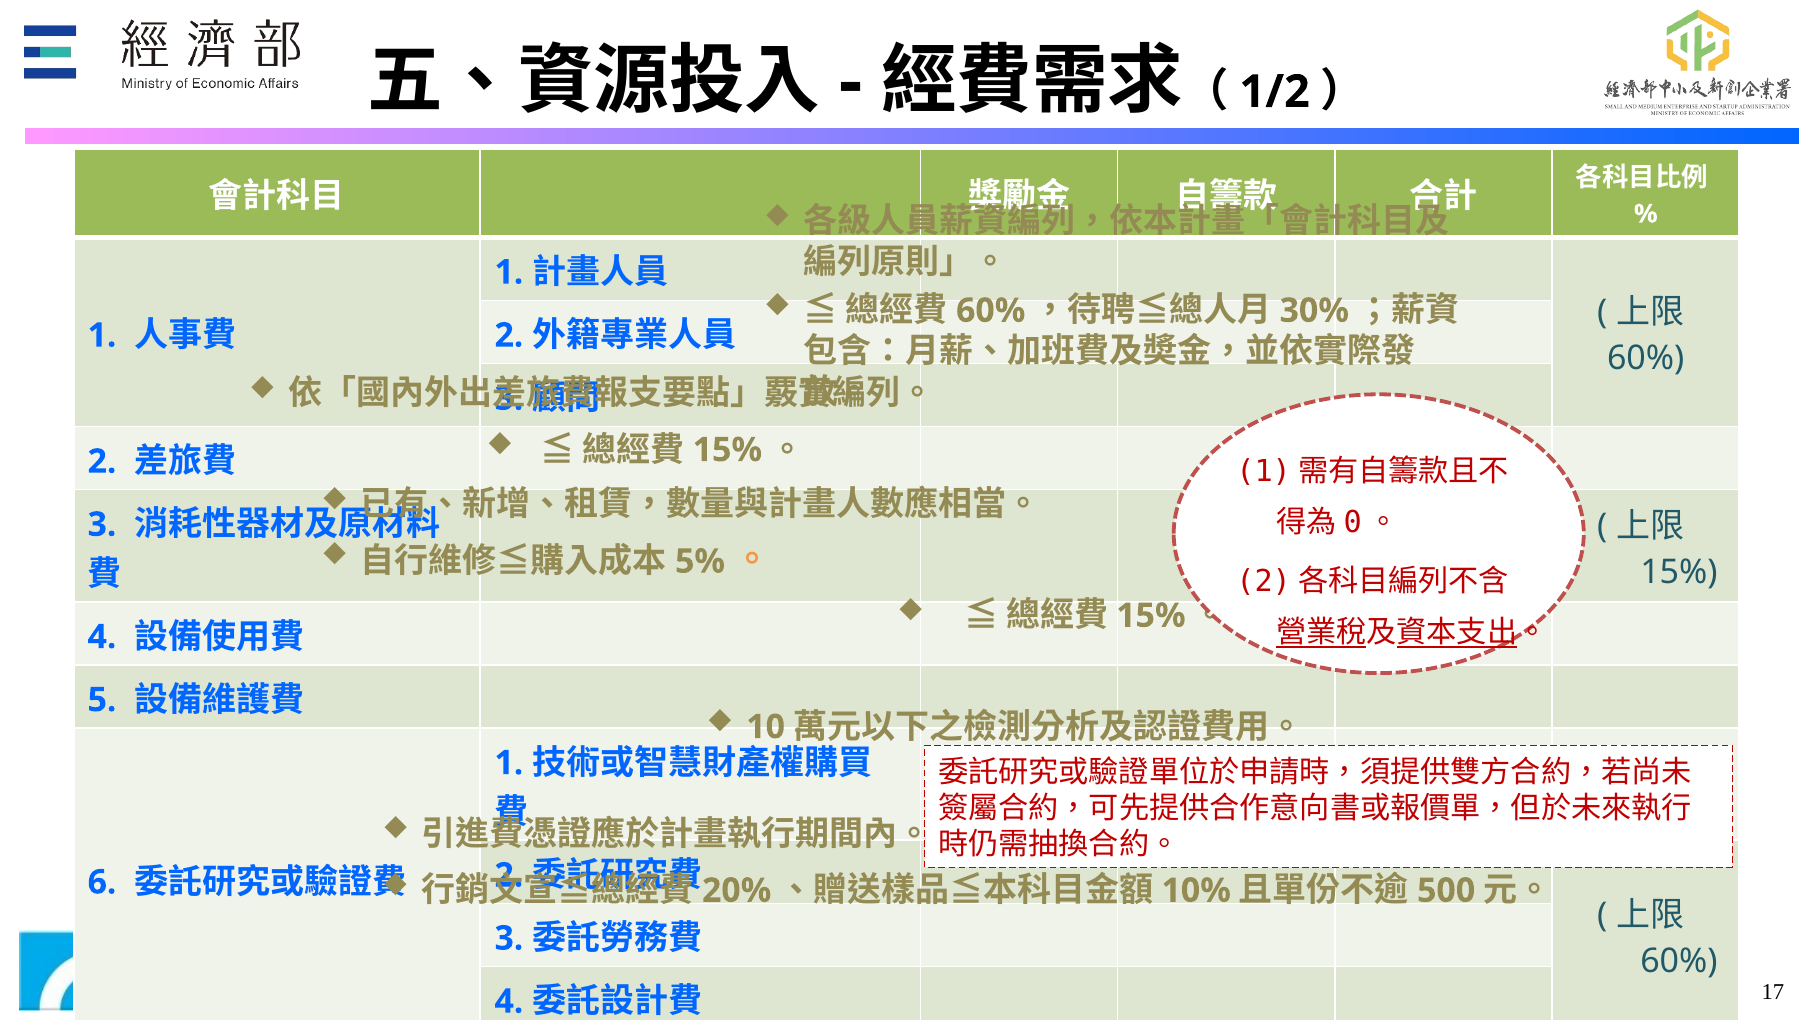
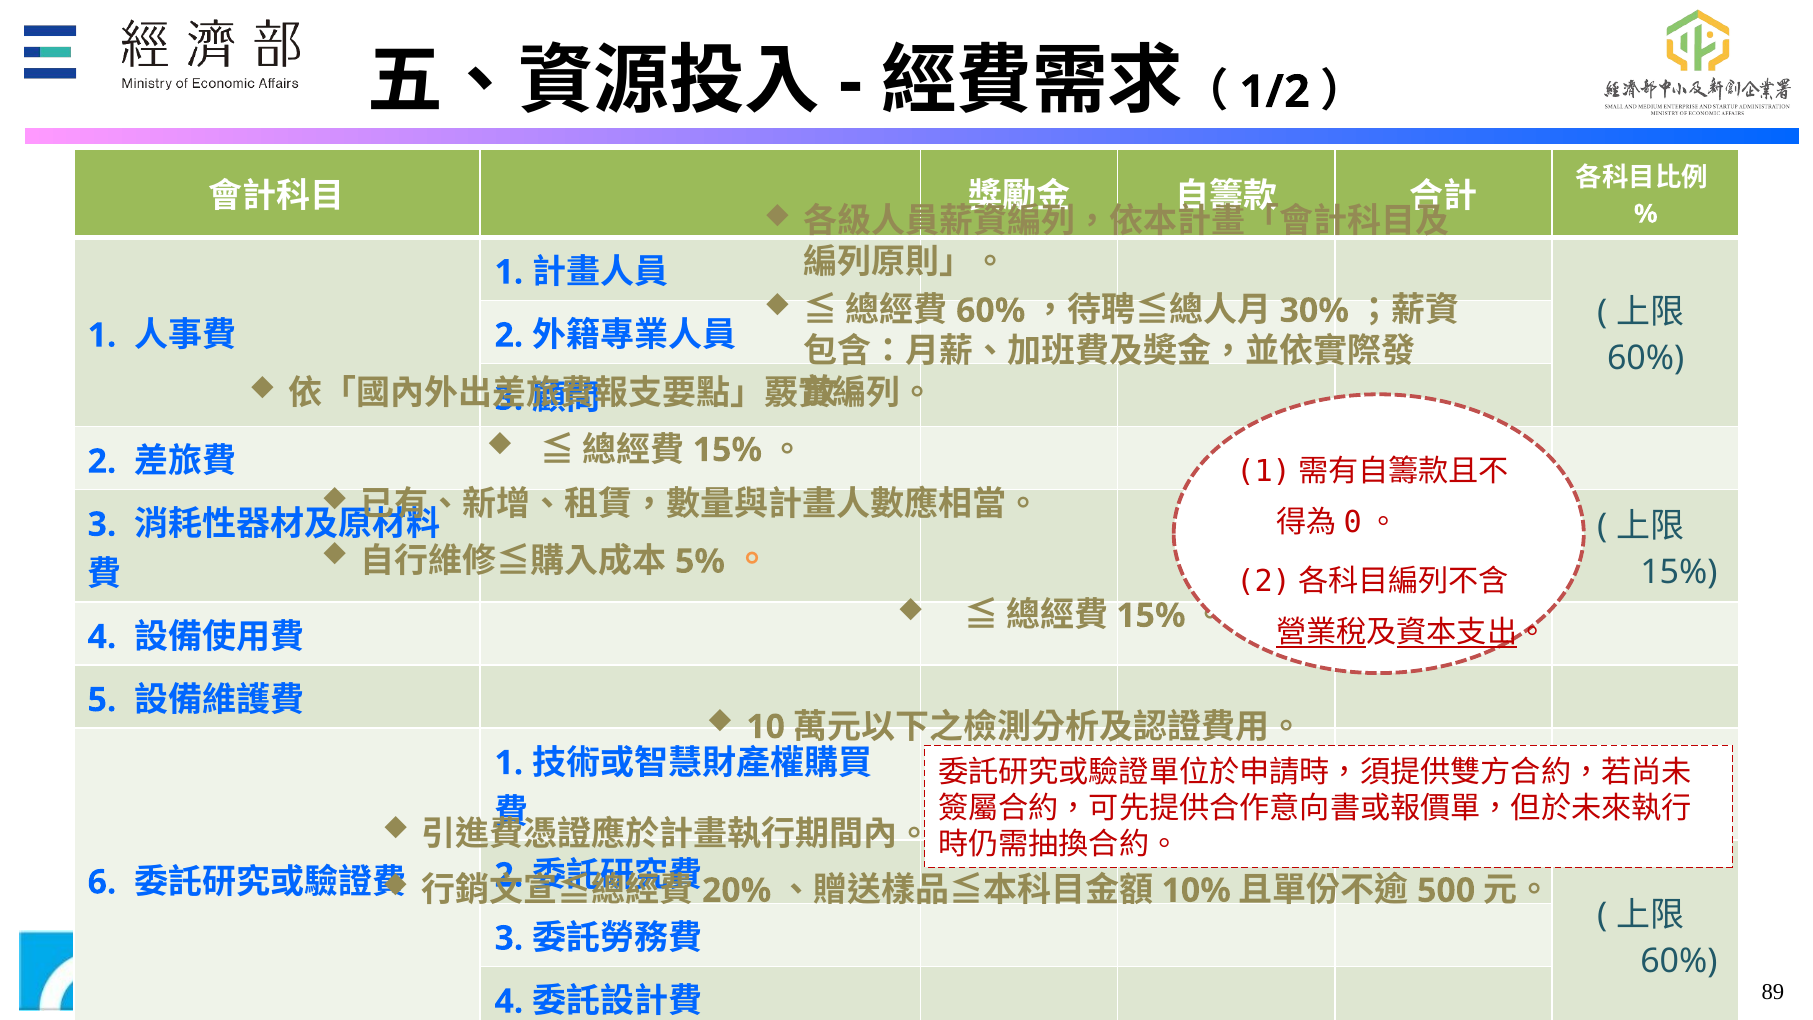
17: 17 -> 89
